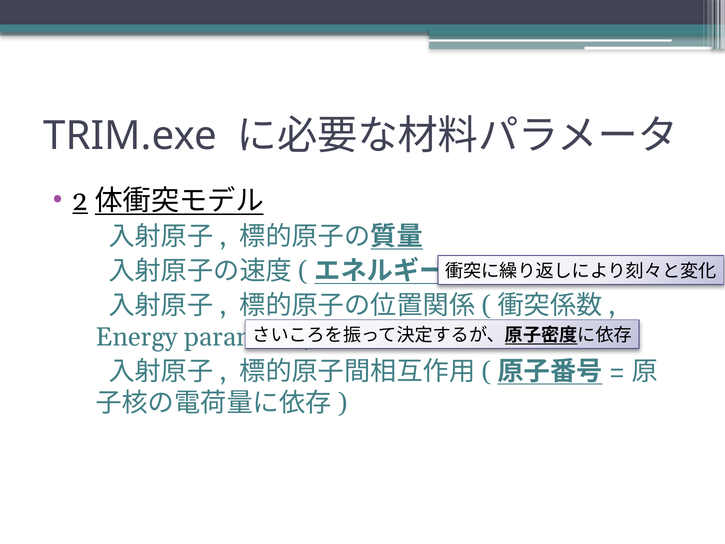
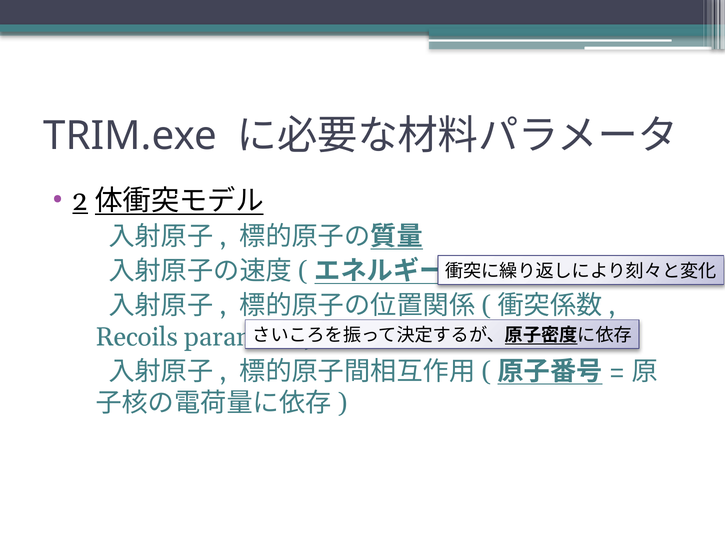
Energy: Energy -> Recoils
